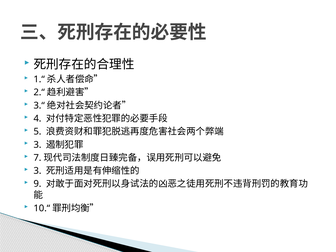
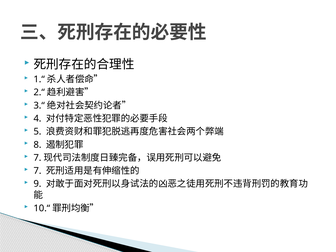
3 at (37, 145): 3 -> 8
3 at (37, 171): 3 -> 7
